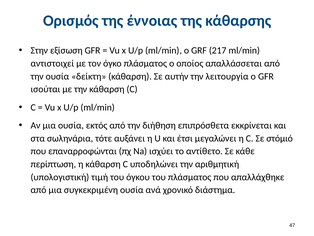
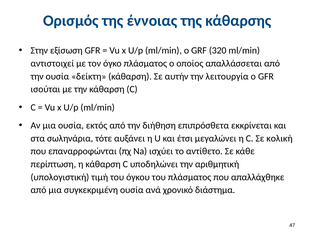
217: 217 -> 320
στόμιό: στόμιό -> κολική
